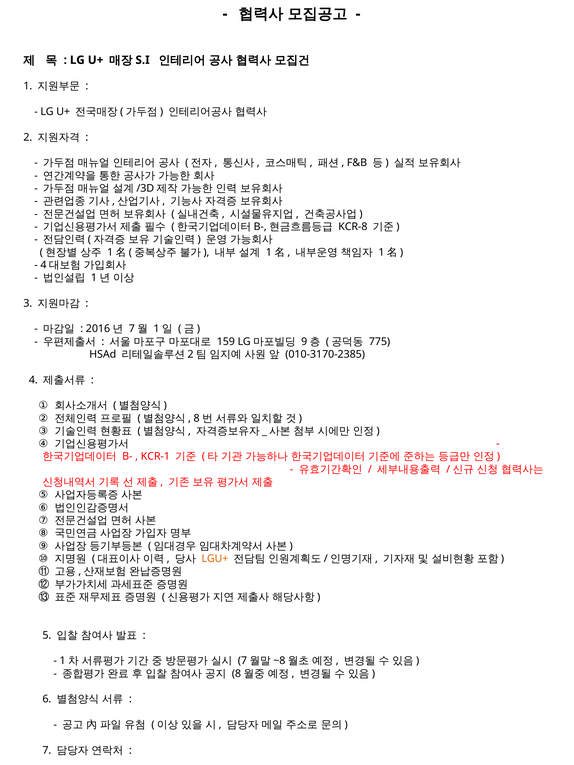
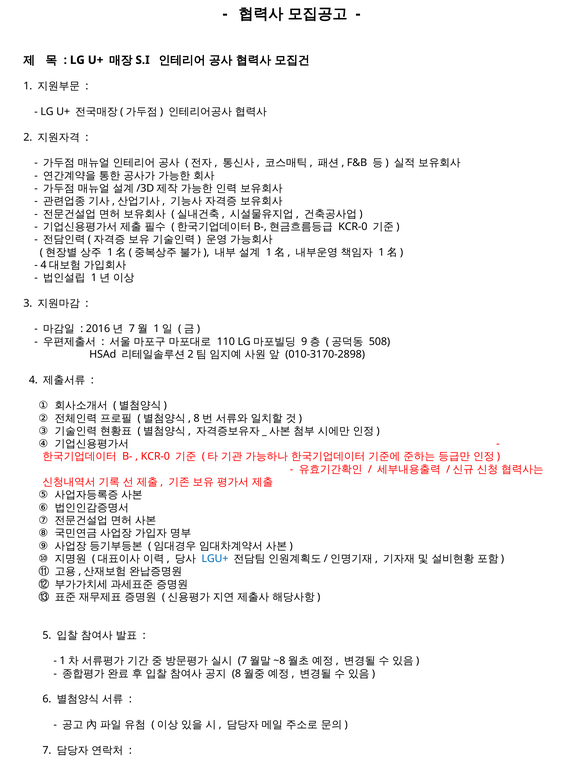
KCR-8 at (353, 227): KCR-8 -> KCR-0
159: 159 -> 110
775: 775 -> 508
010-3170-2385: 010-3170-2385 -> 010-3170-2898
KCR-1 at (155, 457): KCR-1 -> KCR-0
LGU+ colour: orange -> blue
